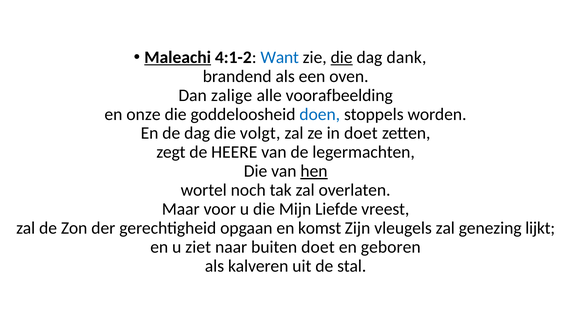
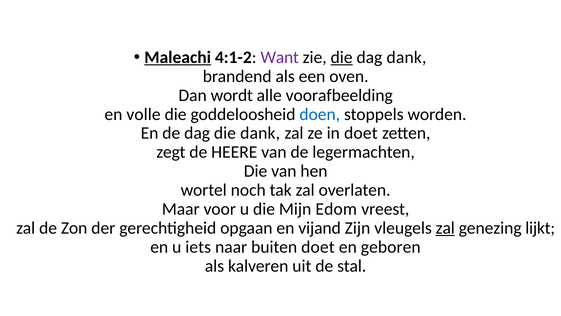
Want colour: blue -> purple
zalige: zalige -> wordt
onze: onze -> volle
die volgt: volgt -> dank
hen underline: present -> none
Liefde: Liefde -> Edom
komst: komst -> vijand
zal at (445, 228) underline: none -> present
ziet: ziet -> iets
